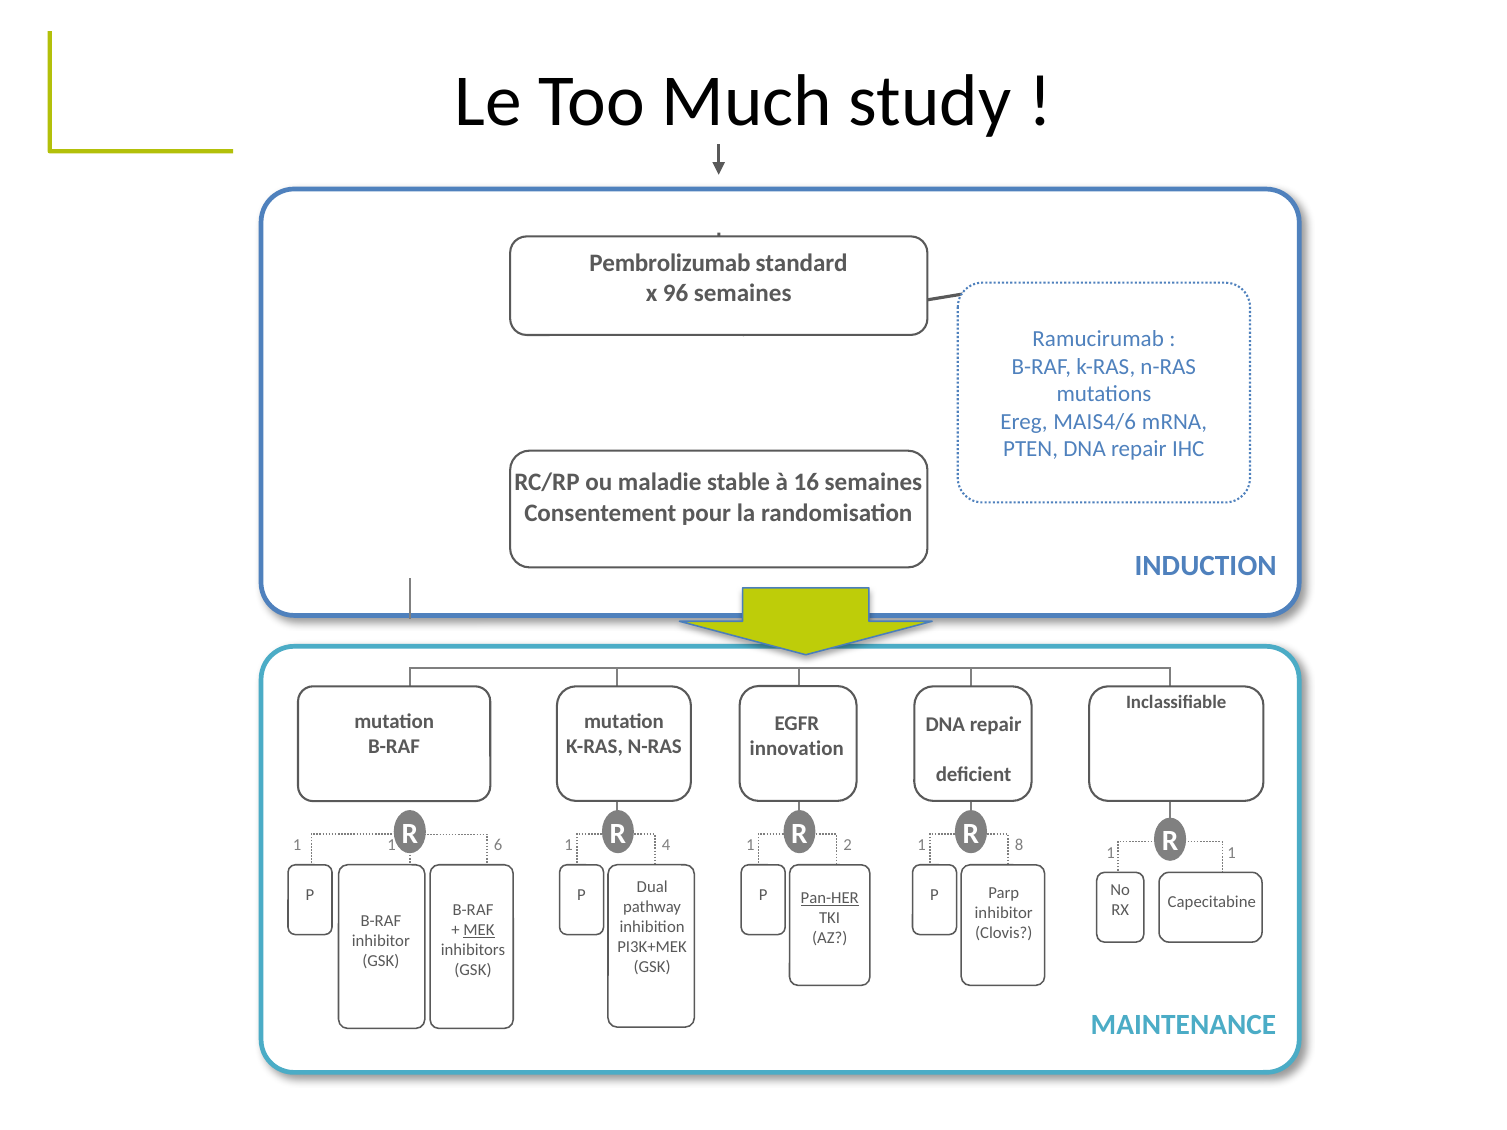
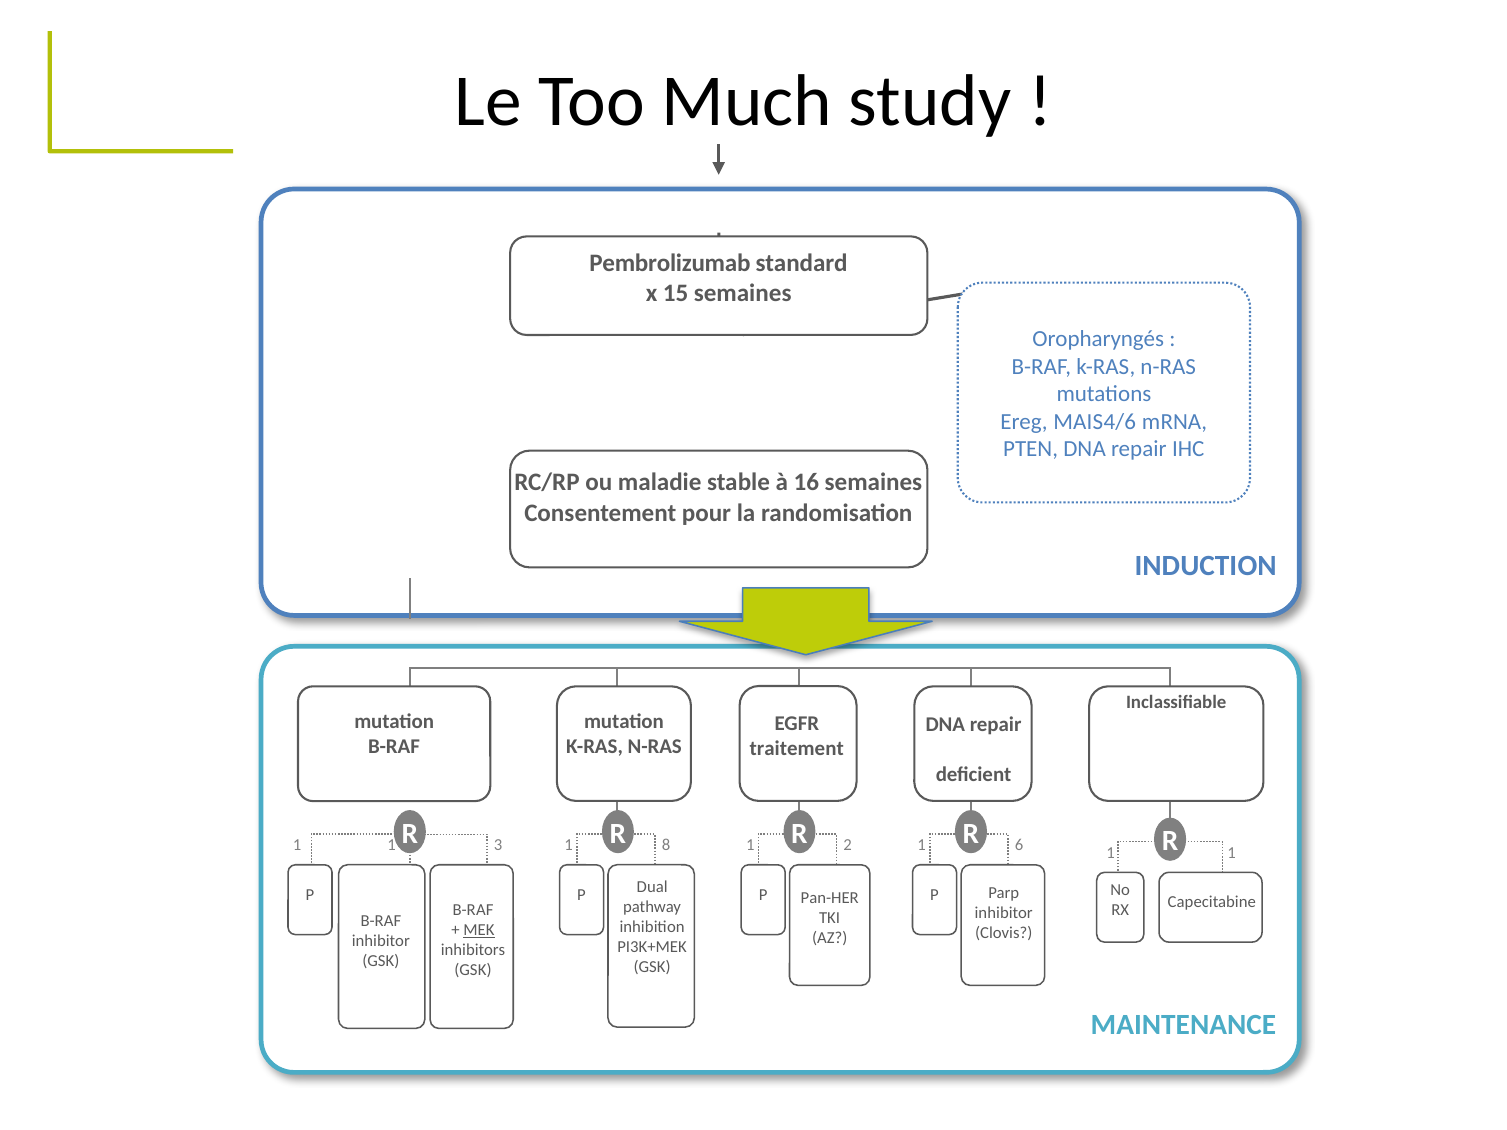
96: 96 -> 15
Ramucirumab: Ramucirumab -> Oropharyngés
innovation: innovation -> traitement
6: 6 -> 3
4: 4 -> 8
8: 8 -> 6
Pan-HER underline: present -> none
